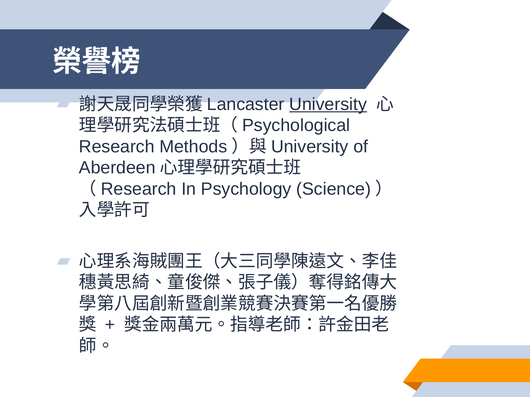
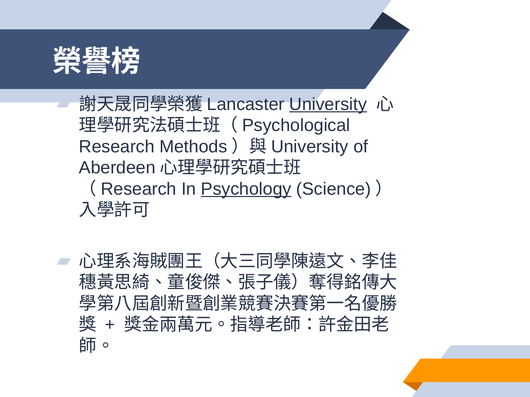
Psychology underline: none -> present
